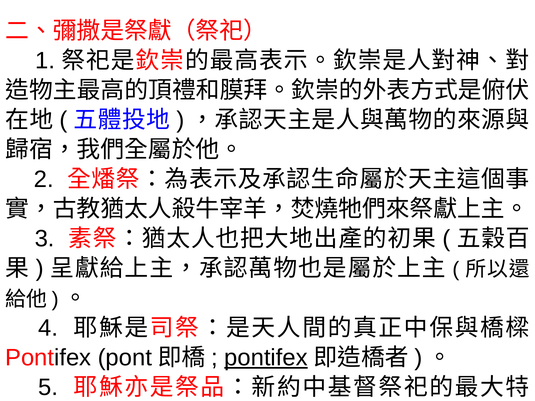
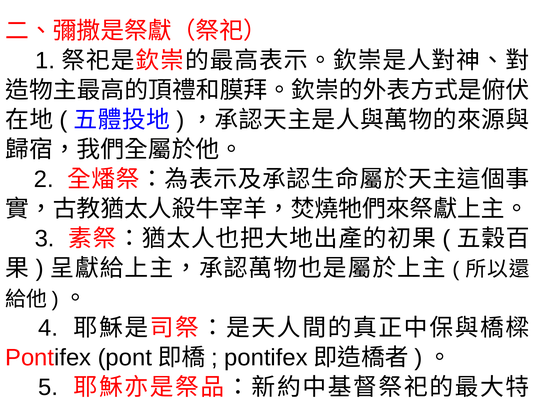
pontifex at (266, 358) underline: present -> none
